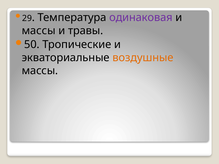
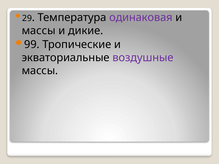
травы: травы -> дикие
50: 50 -> 99
воздушные colour: orange -> purple
